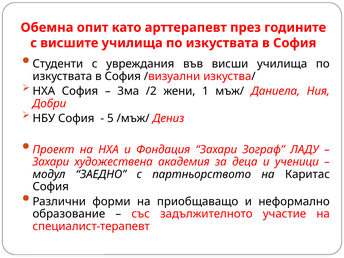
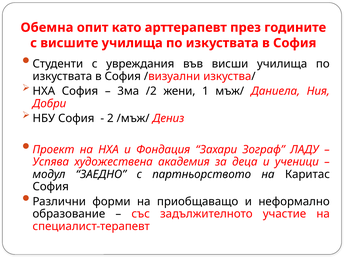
5: 5 -> 2
Захари at (51, 162): Захари -> Успява
